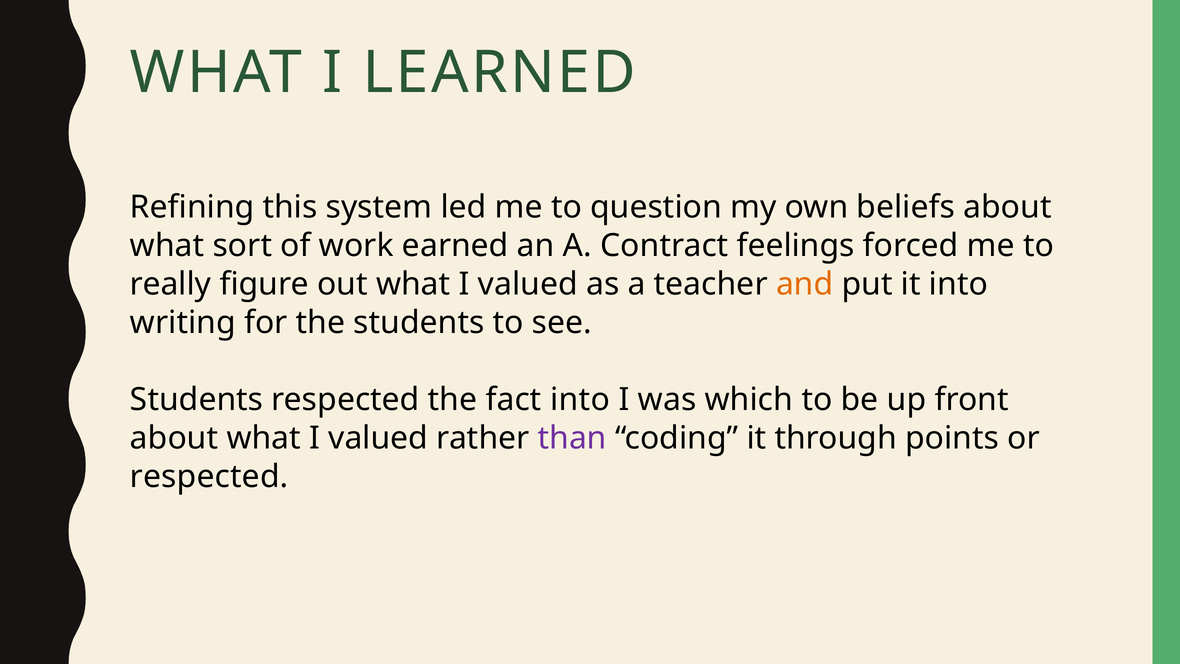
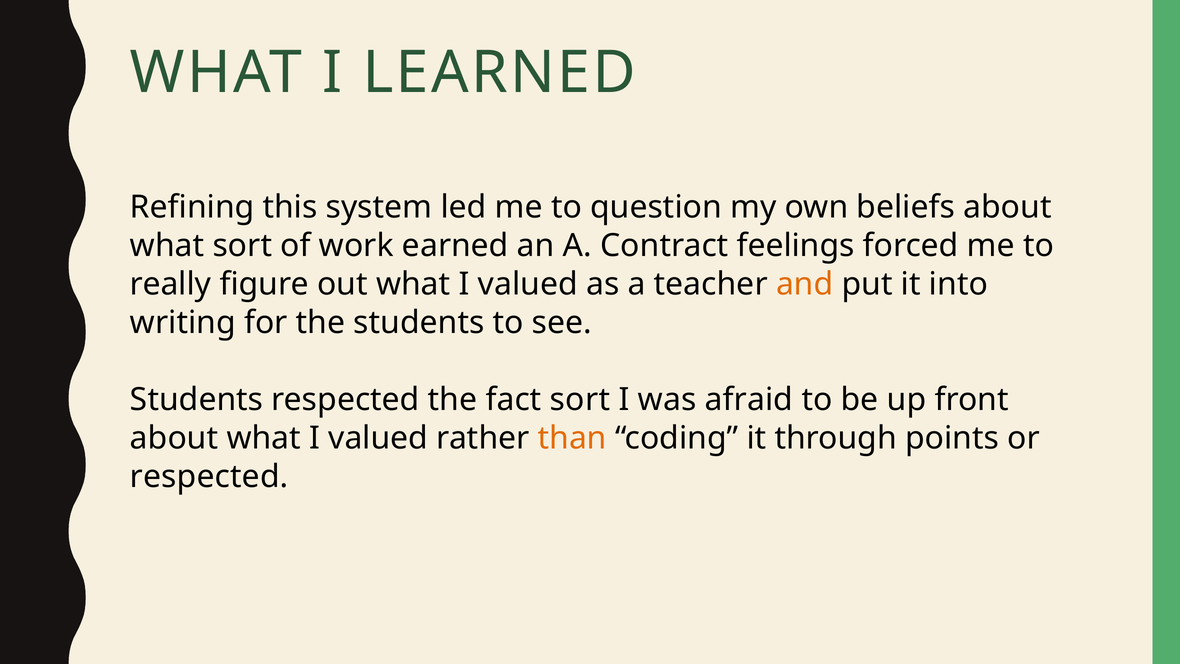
fact into: into -> sort
which: which -> afraid
than colour: purple -> orange
